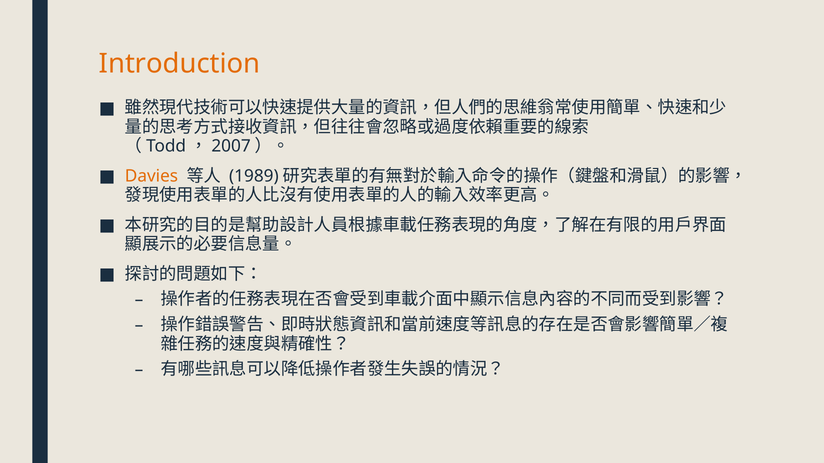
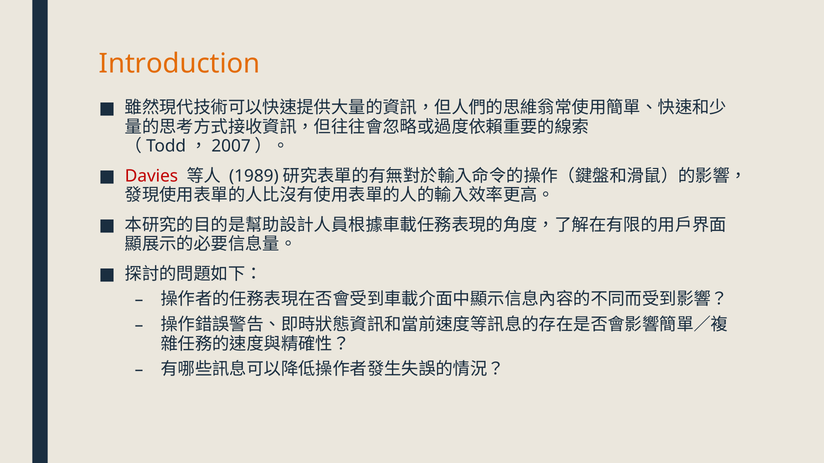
Davies colour: orange -> red
